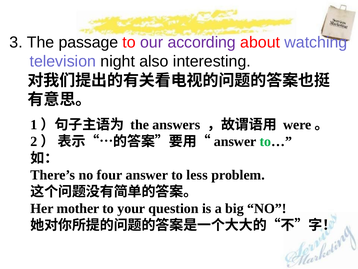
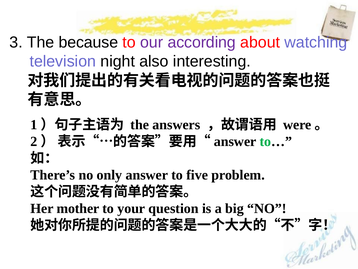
passage: passage -> because
four: four -> only
less: less -> five
